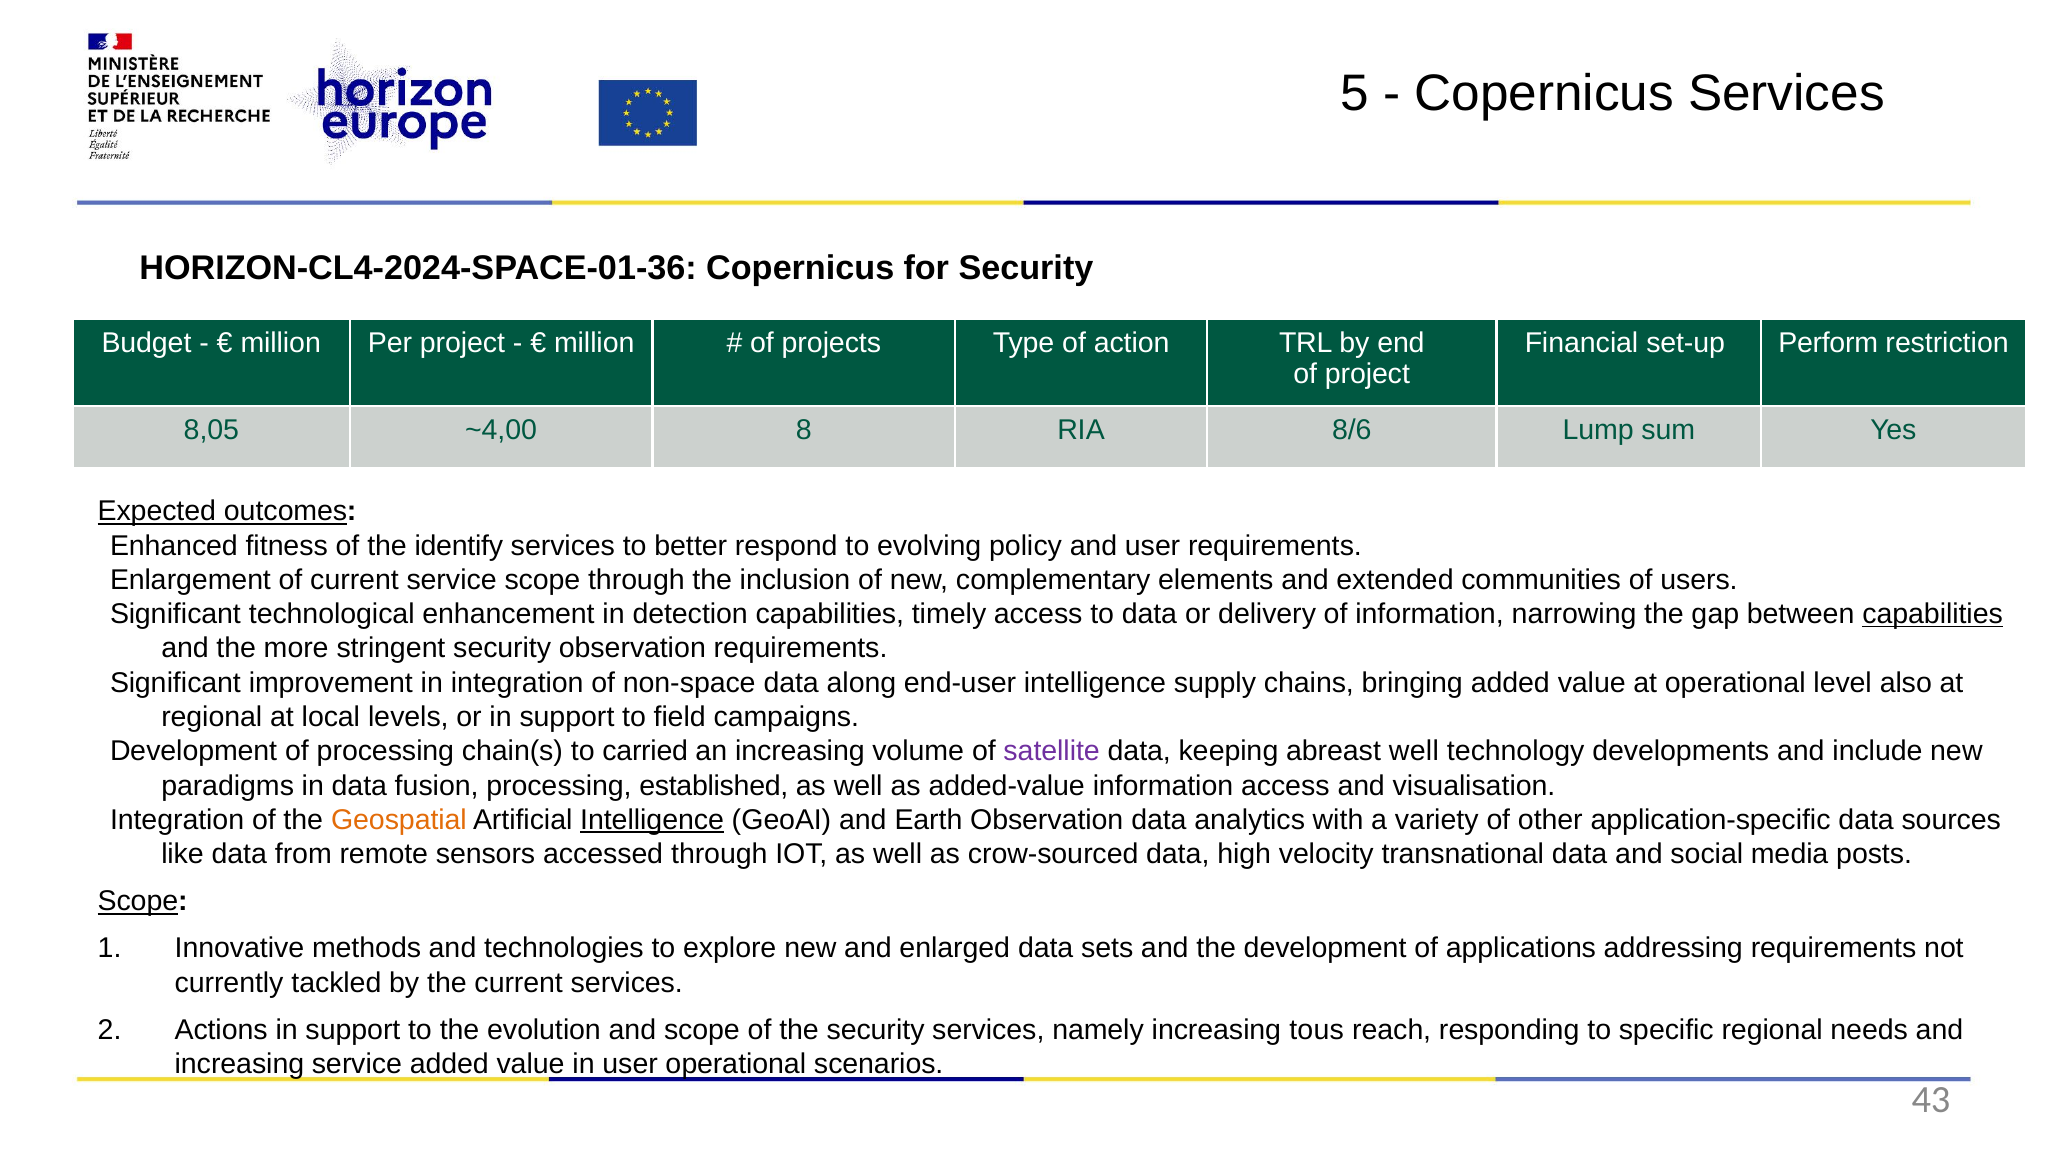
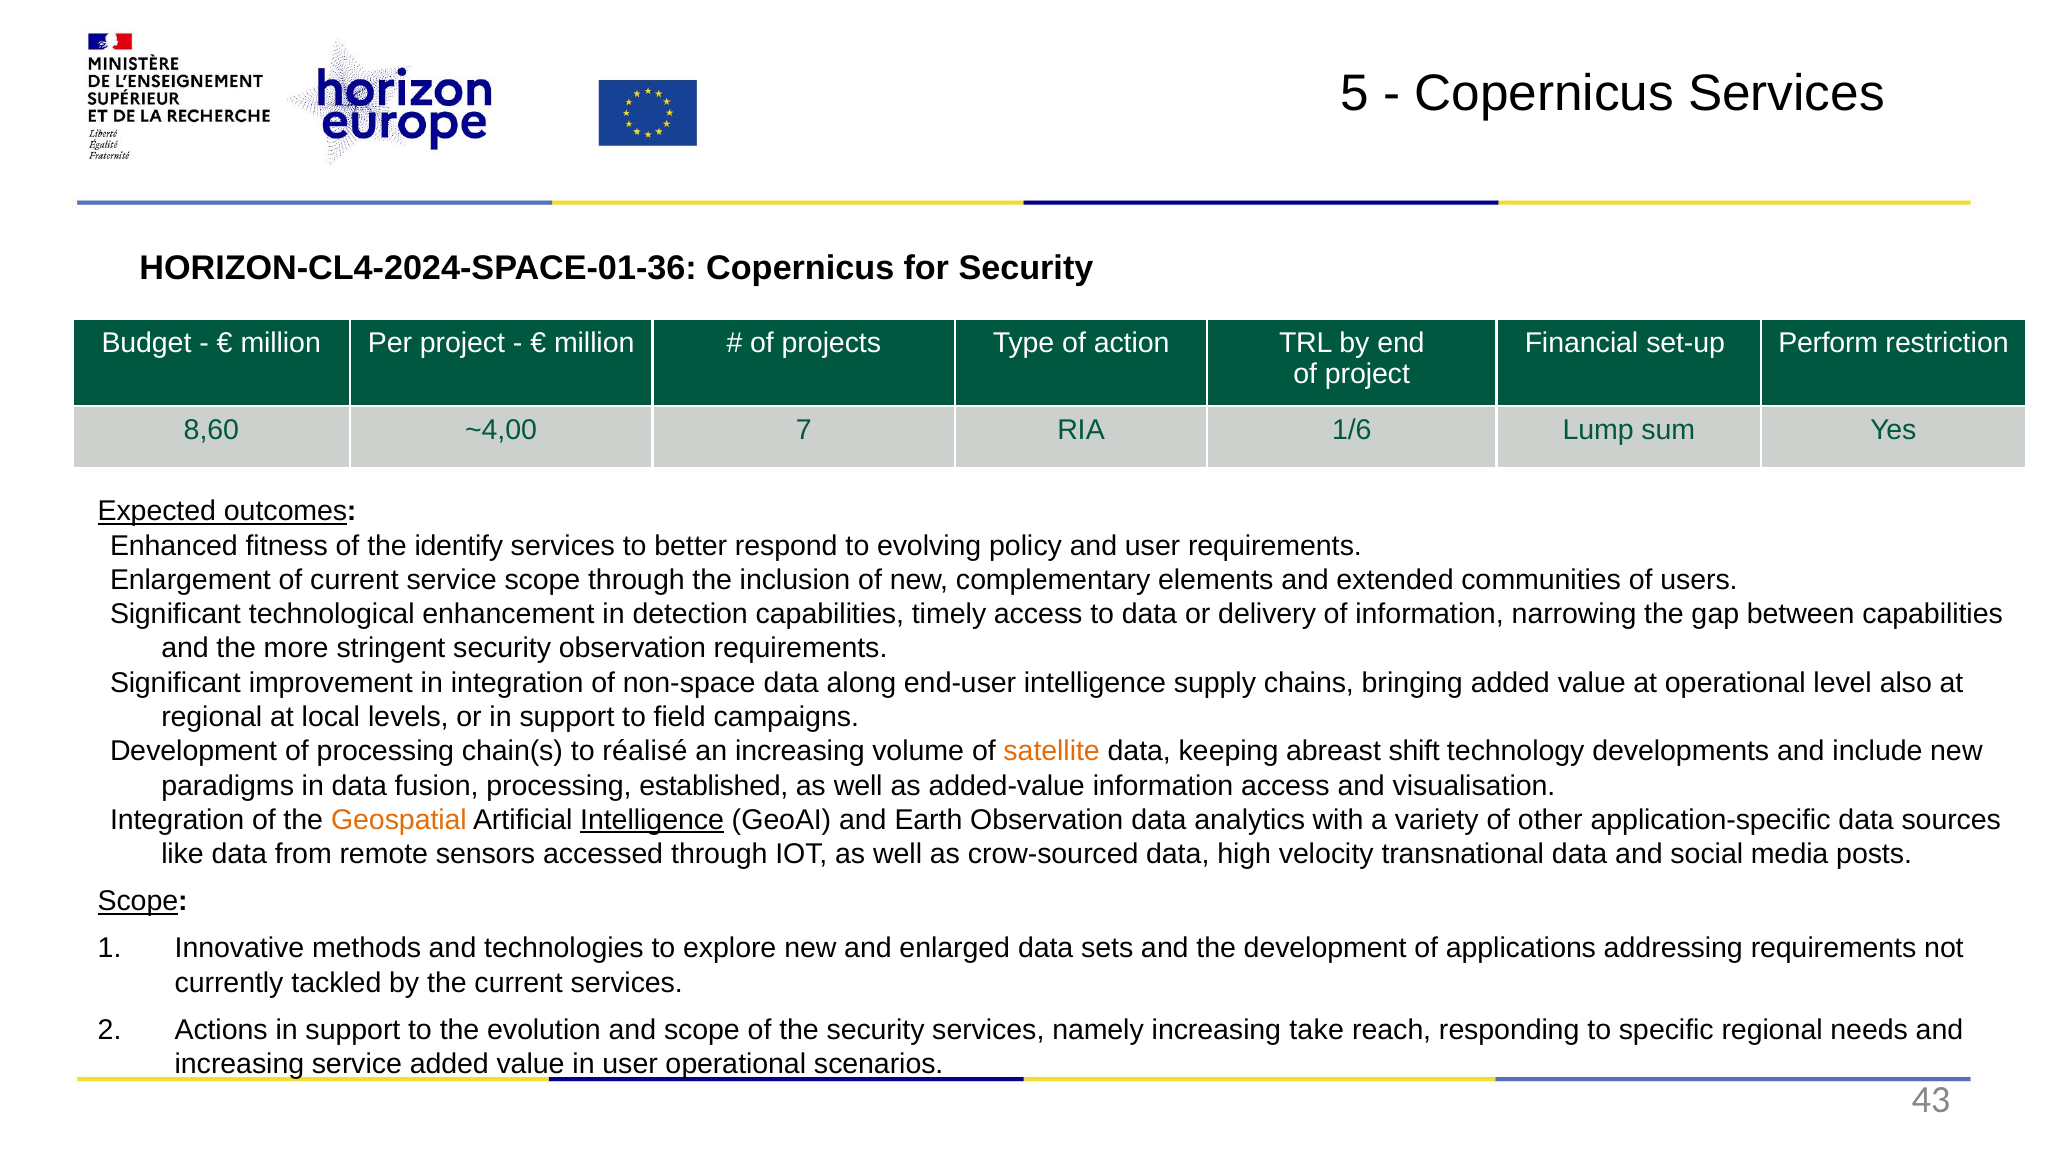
8,05: 8,05 -> 8,60
8: 8 -> 7
8/6: 8/6 -> 1/6
capabilities at (1933, 614) underline: present -> none
carried: carried -> réalisé
satellite colour: purple -> orange
abreast well: well -> shift
tous: tous -> take
